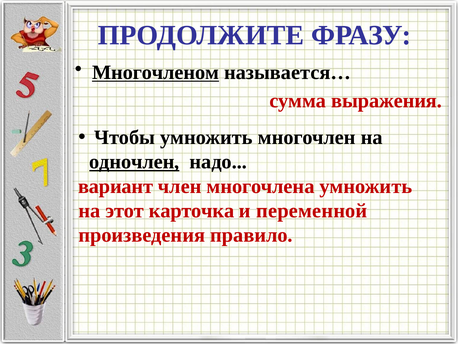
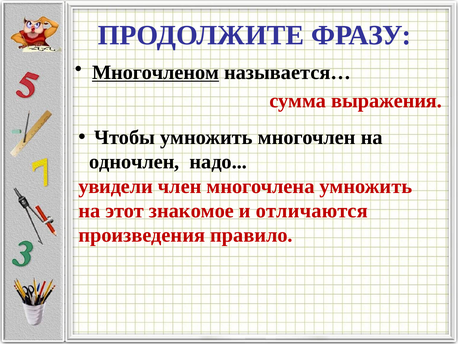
одночлен underline: present -> none
вариант: вариант -> увидели
карточка: карточка -> знакомое
переменной: переменной -> отличаются
